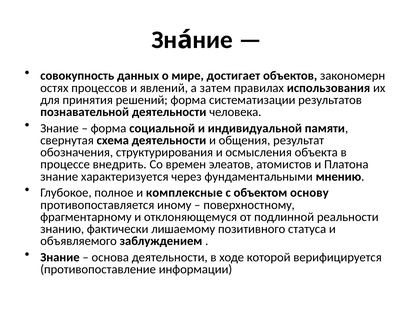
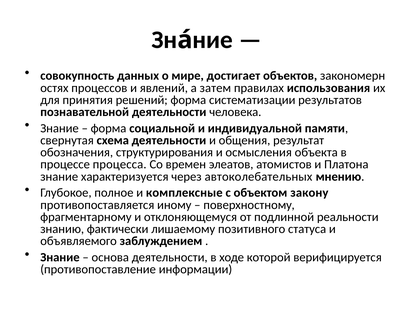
внедрить: внедрить -> процесса
фундаментальными: фундаментальными -> автоколебательных
основу: основу -> закону
